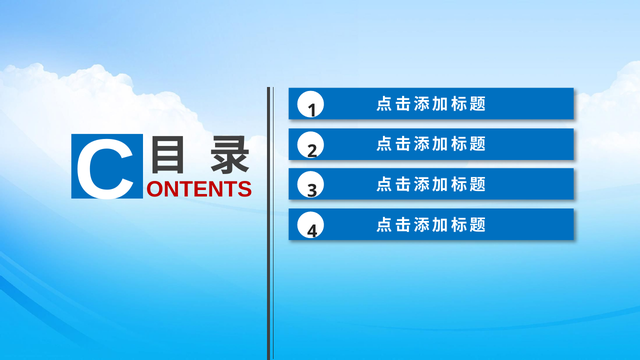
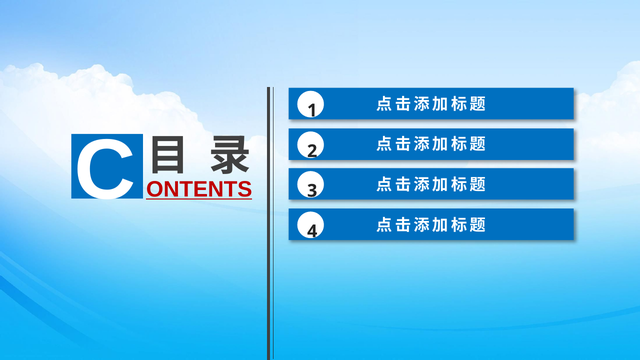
ONTENTS underline: none -> present
